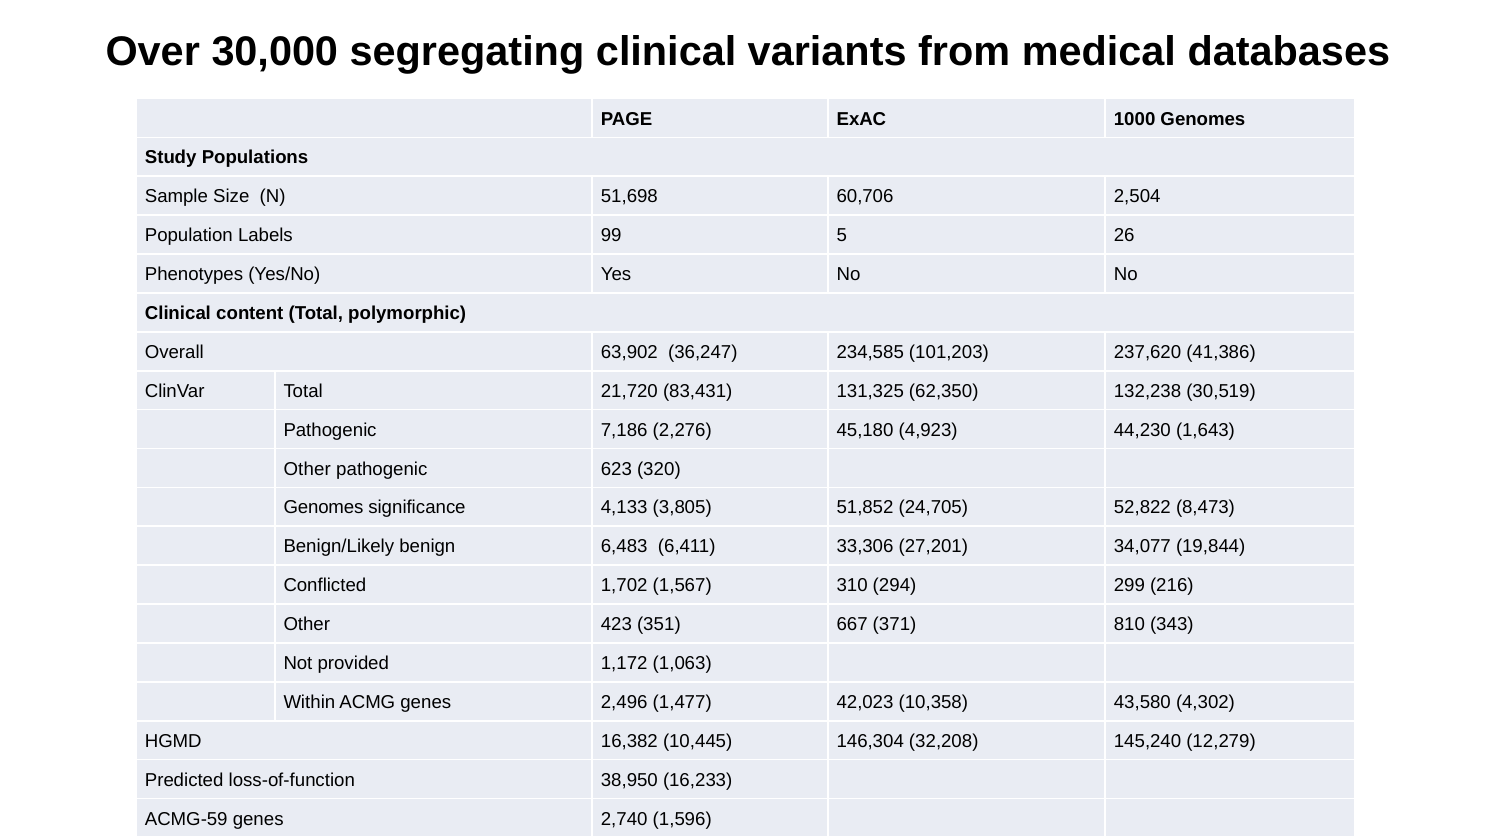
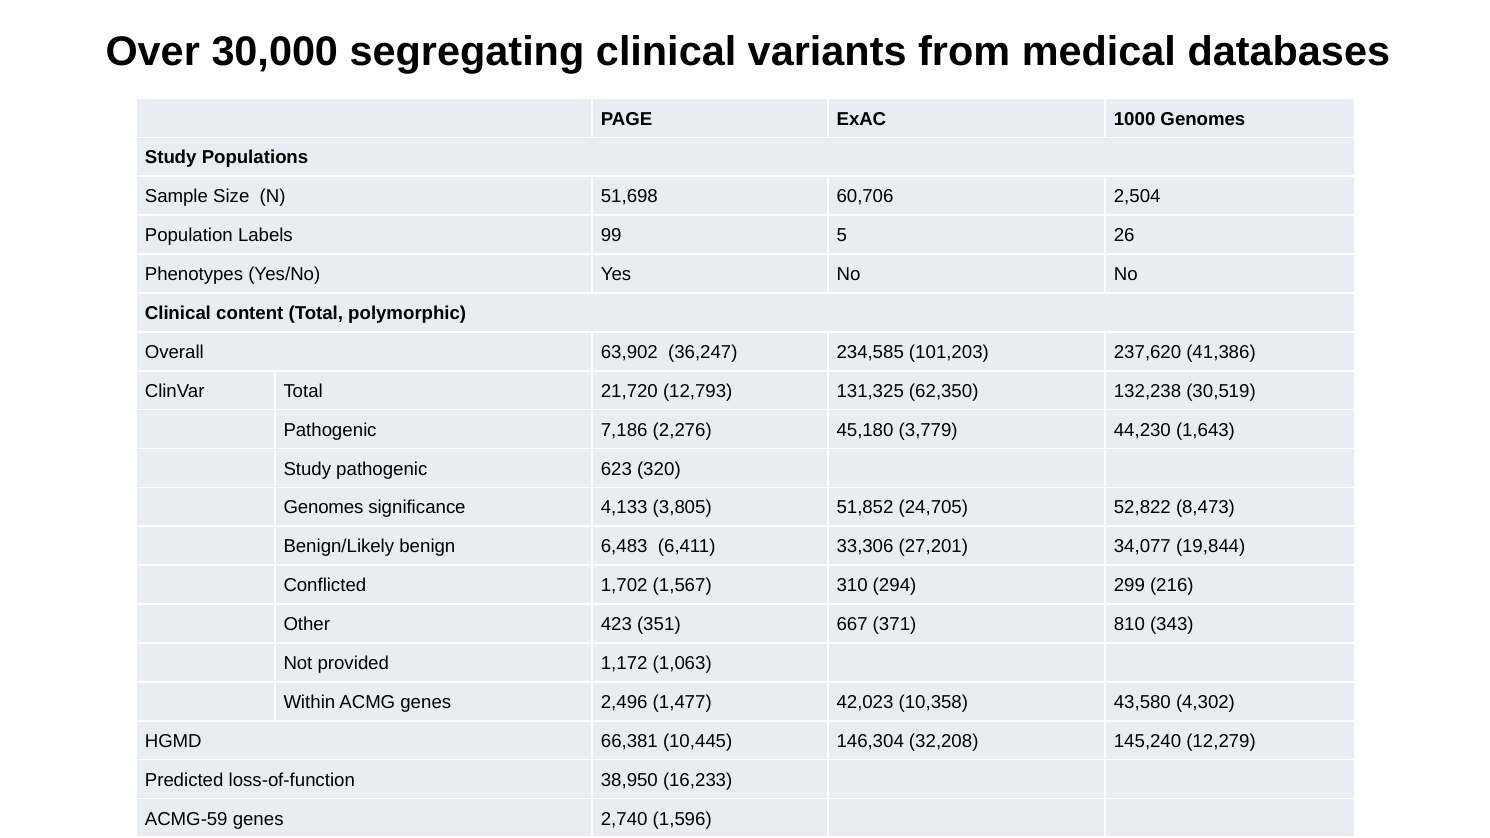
83,431: 83,431 -> 12,793
4,923: 4,923 -> 3,779
Other at (307, 469): Other -> Study
16,382: 16,382 -> 66,381
